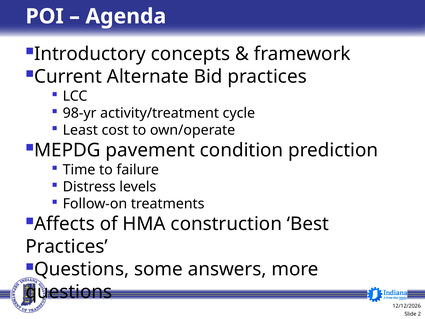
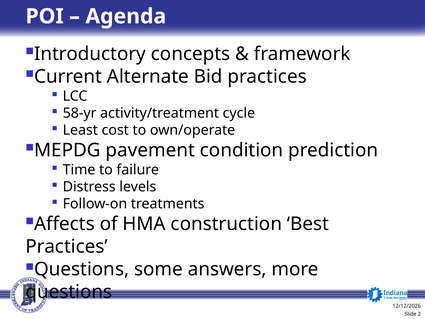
98-yr: 98-yr -> 58-yr
